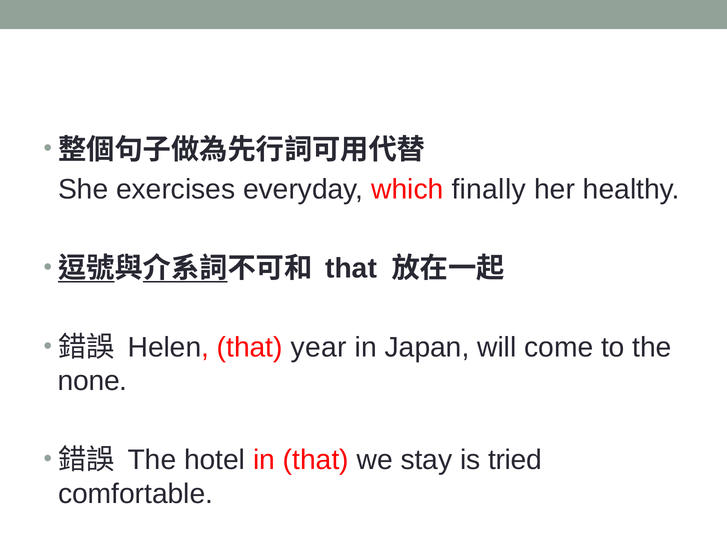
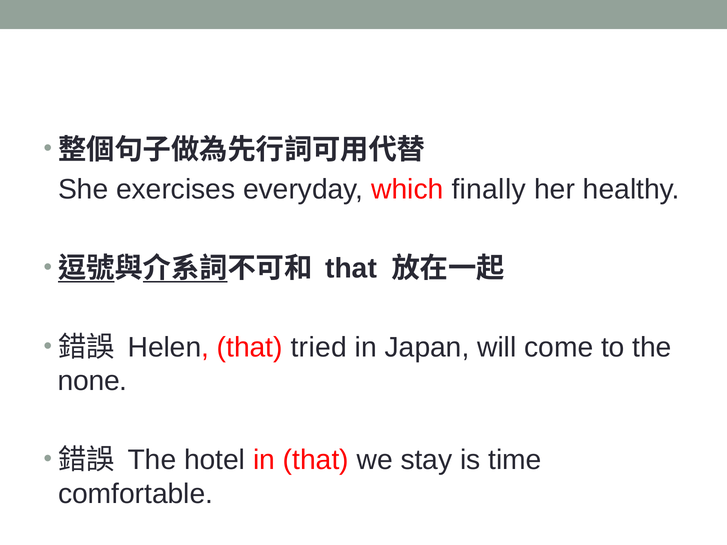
year: year -> tried
tried: tried -> time
